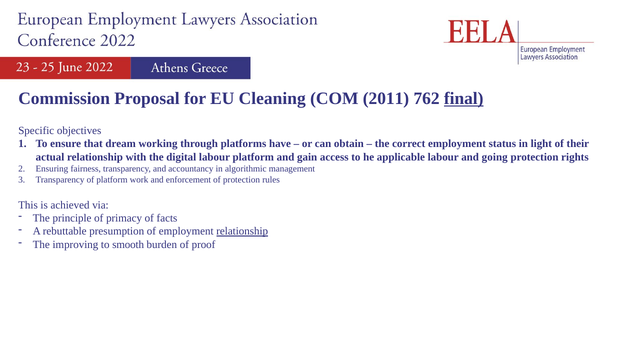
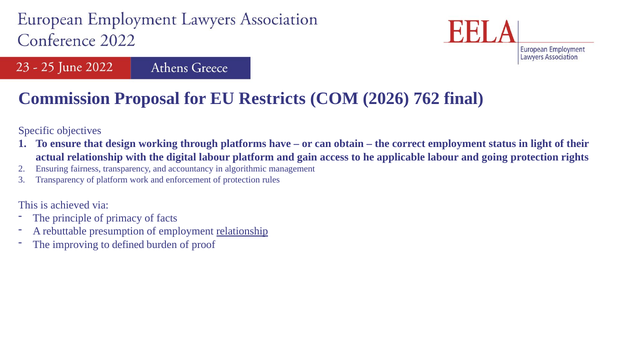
Cleaning: Cleaning -> Restricts
2011: 2011 -> 2026
final underline: present -> none
dream: dream -> design
smooth: smooth -> defined
